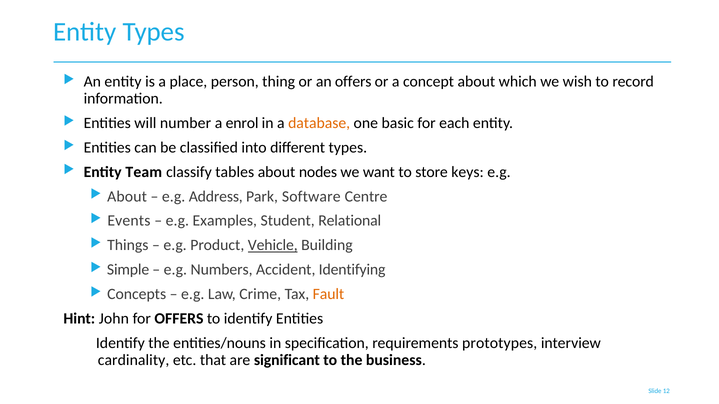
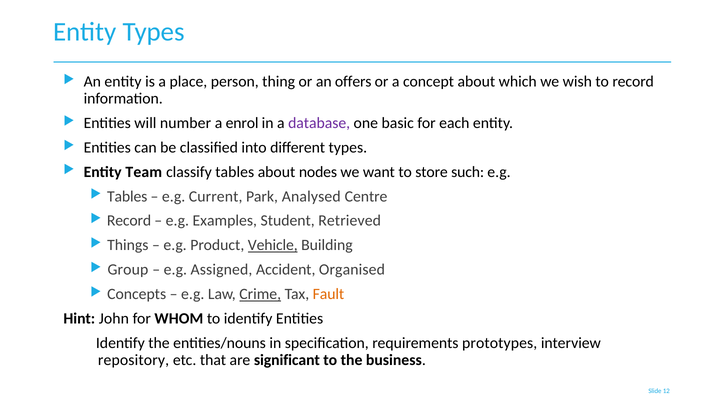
database colour: orange -> purple
keys: keys -> such
About at (127, 197): About -> Tables
Address: Address -> Current
Software: Software -> Analysed
Events at (129, 221): Events -> Record
Relational: Relational -> Retrieved
Simple: Simple -> Group
Numbers: Numbers -> Assigned
Identifying: Identifying -> Organised
Crime underline: none -> present
for OFFERS: OFFERS -> WHOM
cardinality: cardinality -> repository
